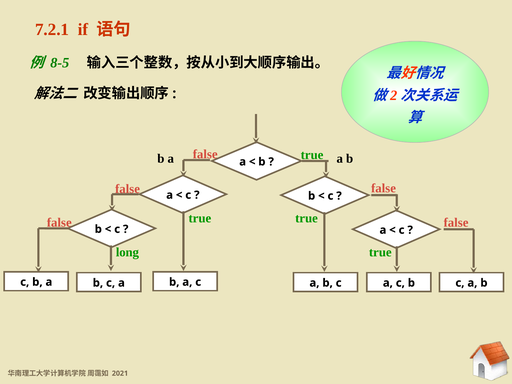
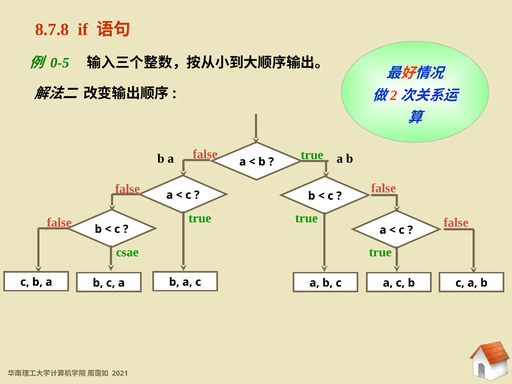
7.2.1: 7.2.1 -> 8.7.8
8-5: 8-5 -> 0-5
long: long -> csae
